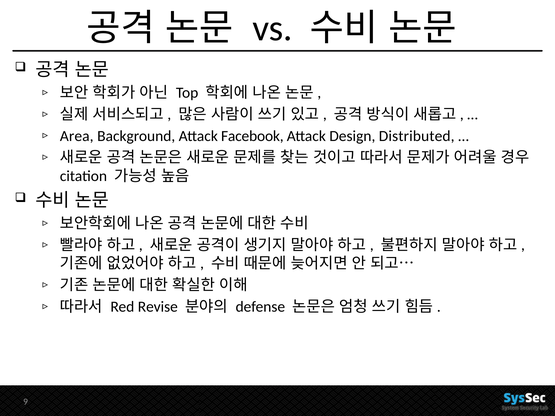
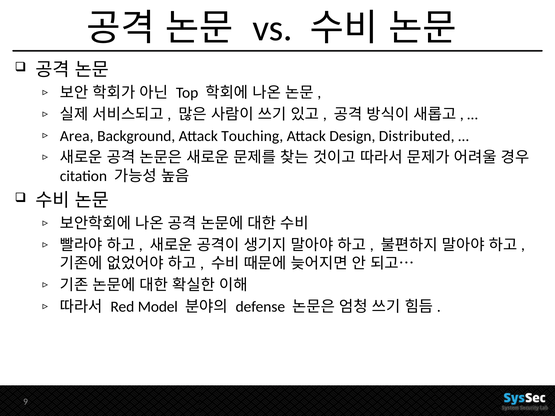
Facebook: Facebook -> Touching
Revise: Revise -> Model
